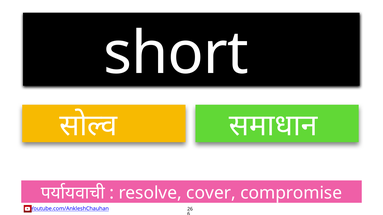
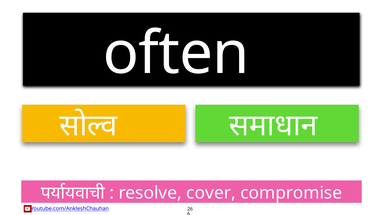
short: short -> often
